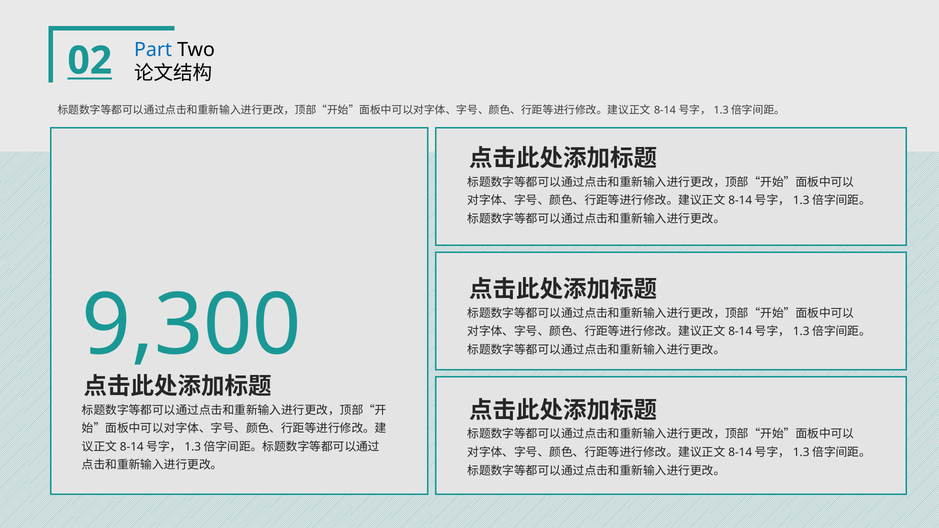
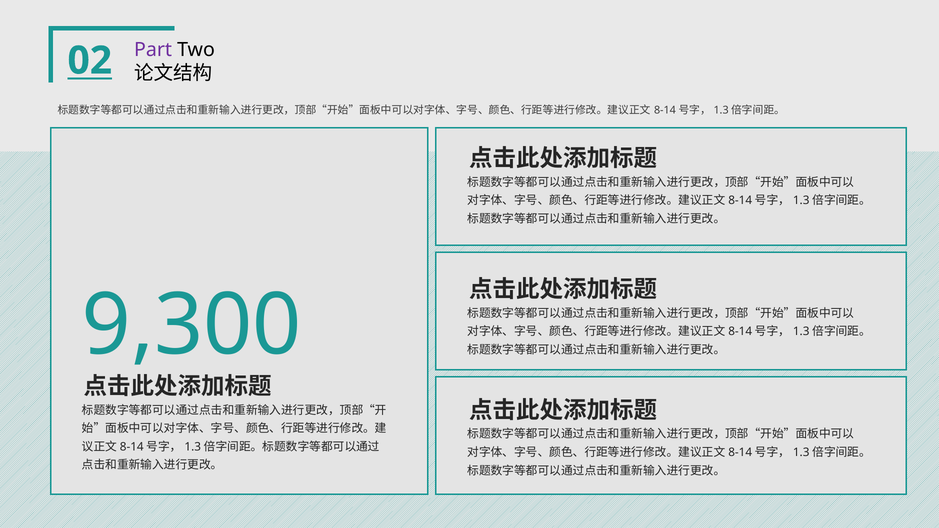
Part colour: blue -> purple
